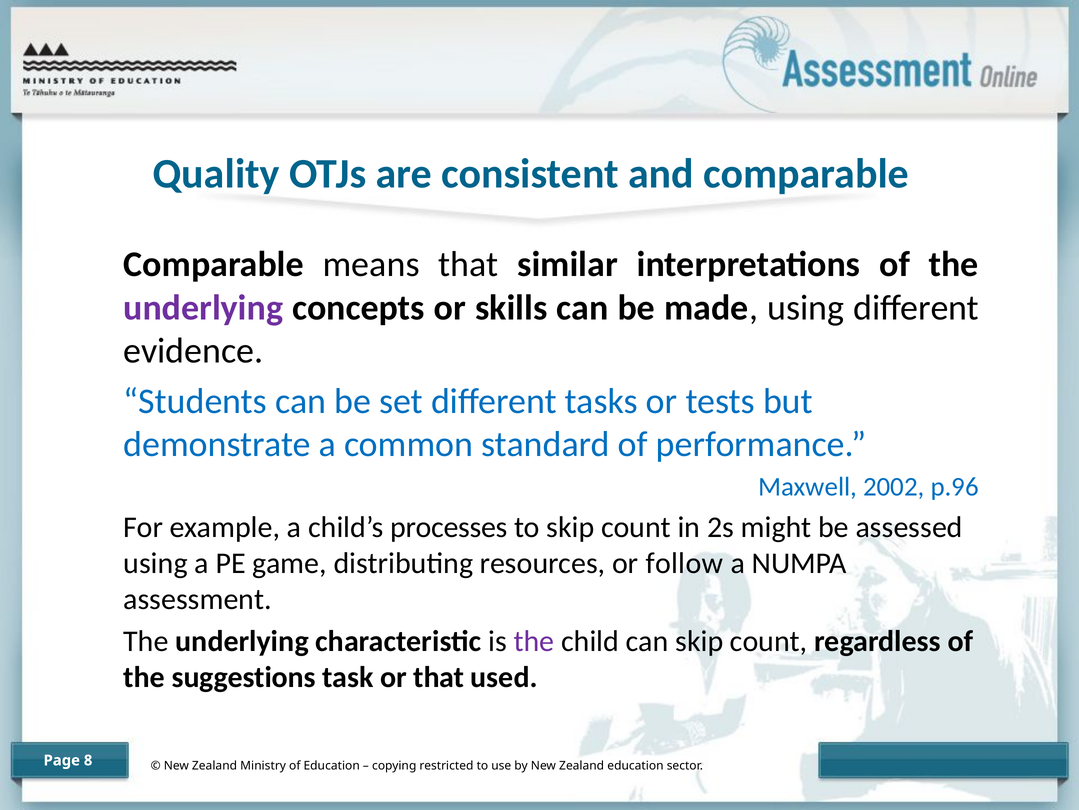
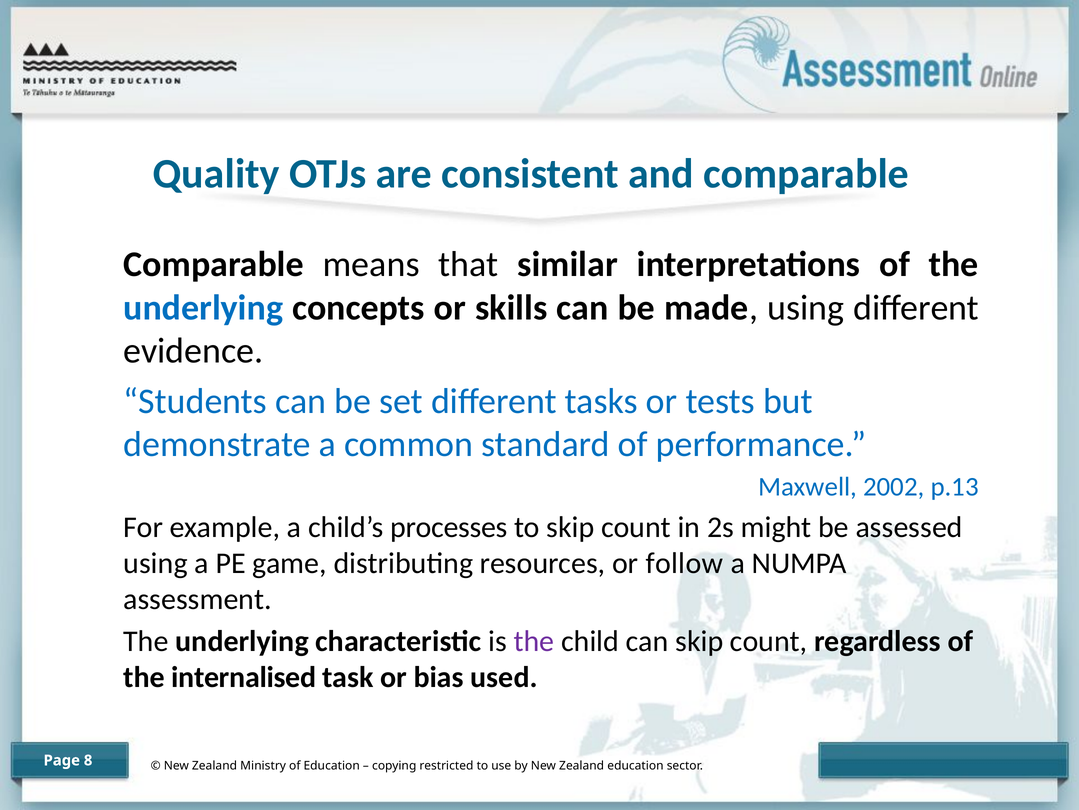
underlying at (203, 307) colour: purple -> blue
p.96: p.96 -> p.13
suggestions: suggestions -> internalised
or that: that -> bias
